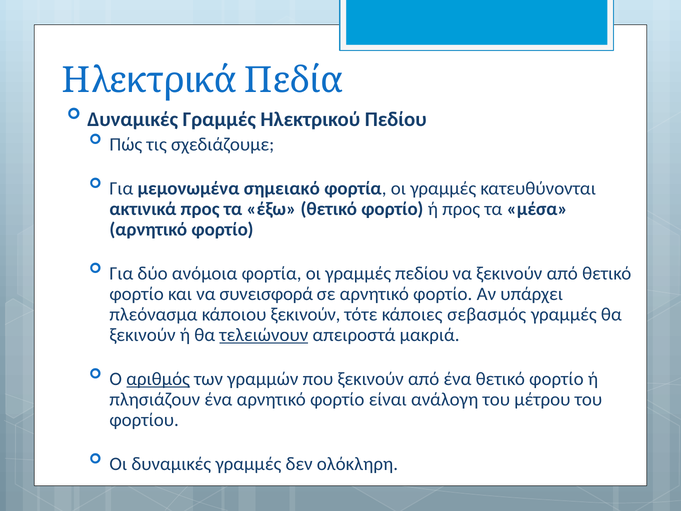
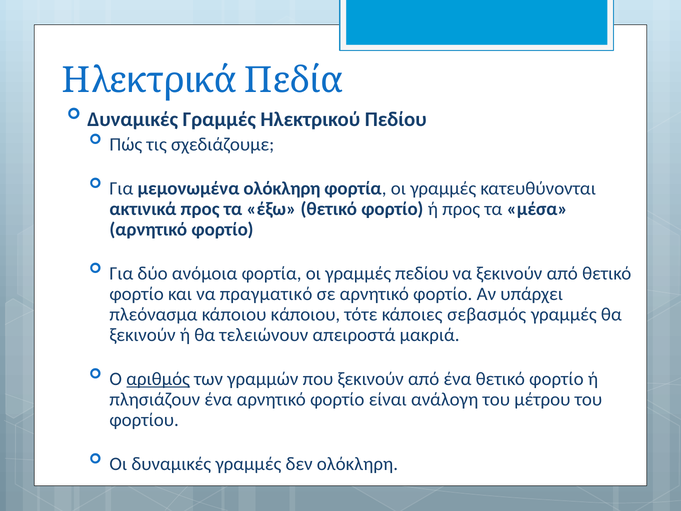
μεμονωμένα σημειακό: σημειακό -> ολόκληρη
συνεισφορά: συνεισφορά -> πραγματικό
κάποιου ξεκινούν: ξεκινούν -> κάποιου
τελειώνουν underline: present -> none
